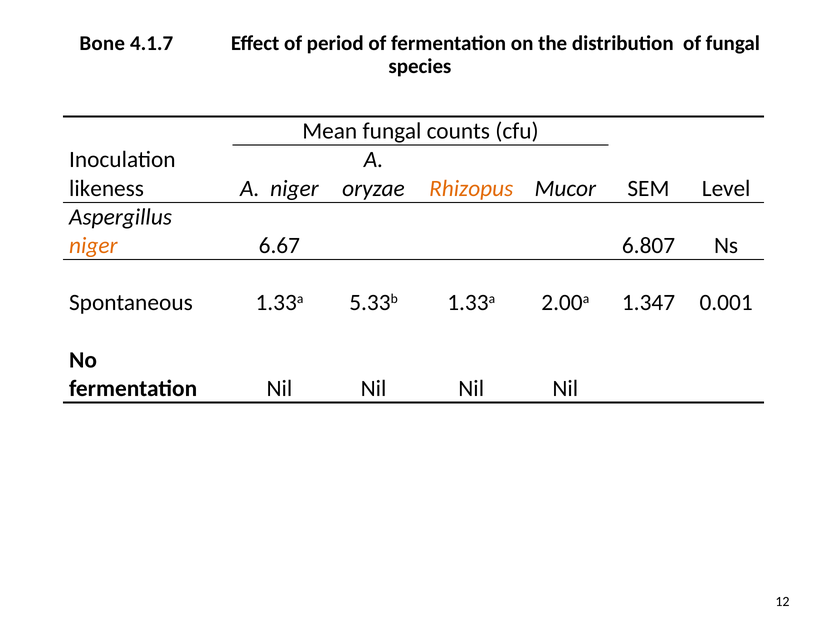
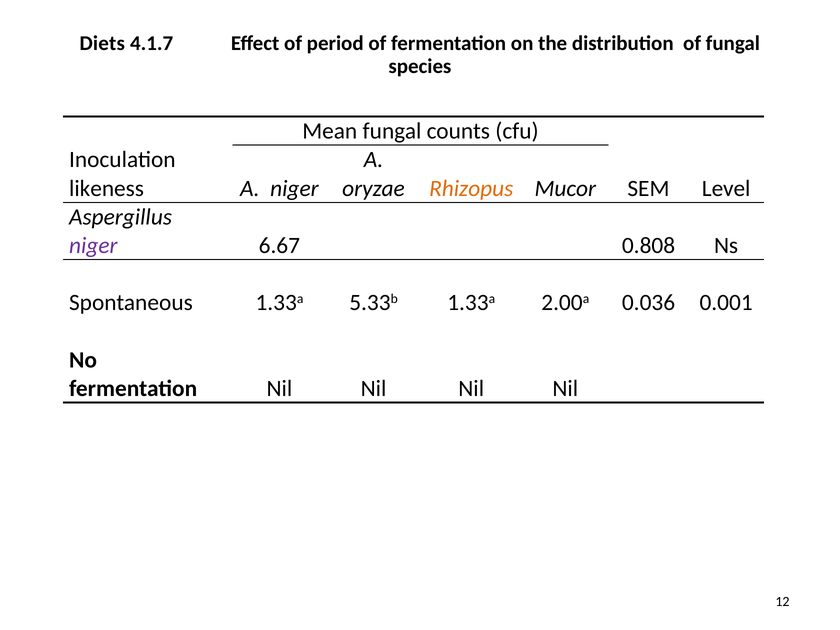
Bone: Bone -> Diets
niger at (93, 245) colour: orange -> purple
6.807: 6.807 -> 0.808
1.347: 1.347 -> 0.036
